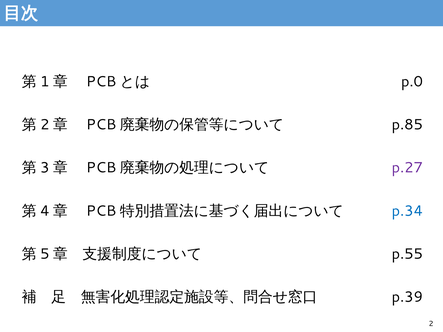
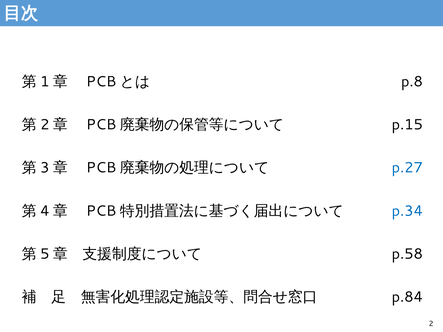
p.0: p.0 -> p.8
p.85: p.85 -> p.15
p.27 colour: purple -> blue
p.55: p.55 -> p.58
p.39: p.39 -> p.84
